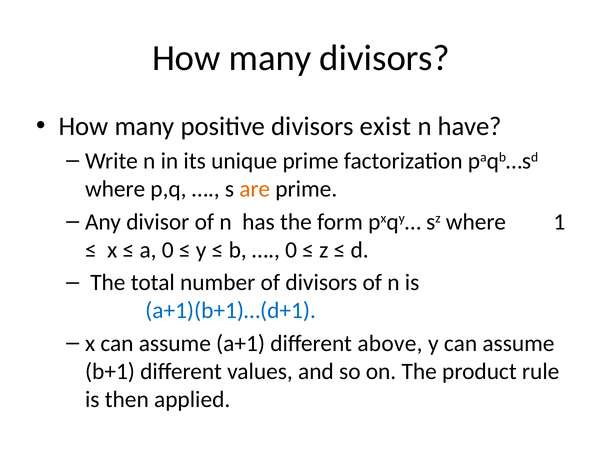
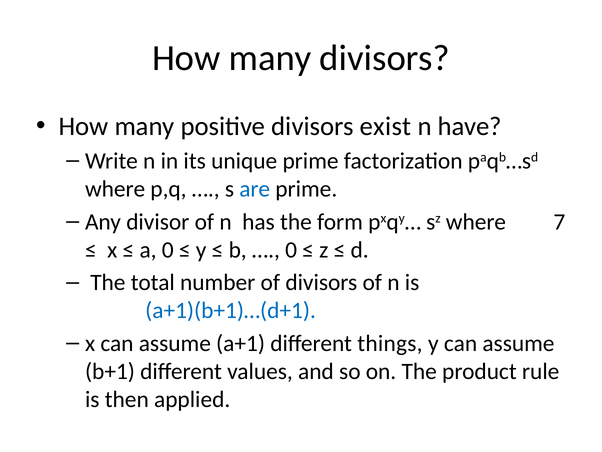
are colour: orange -> blue
1: 1 -> 7
above: above -> things
